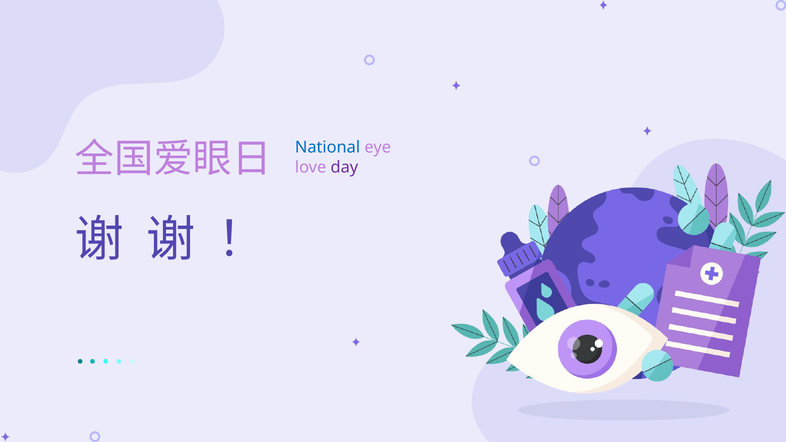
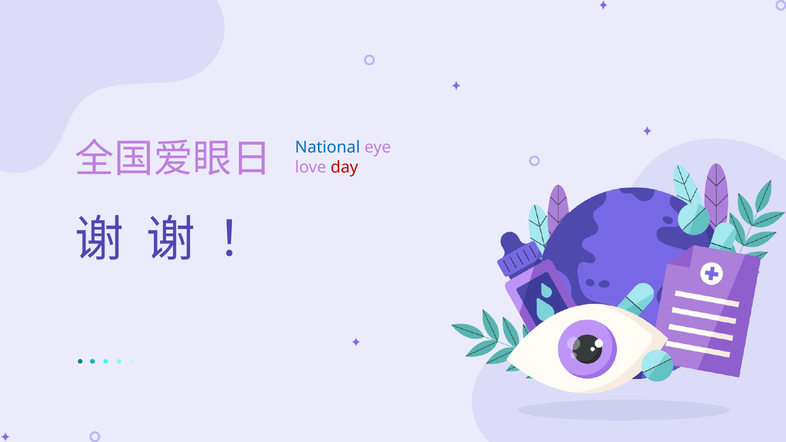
day colour: purple -> red
